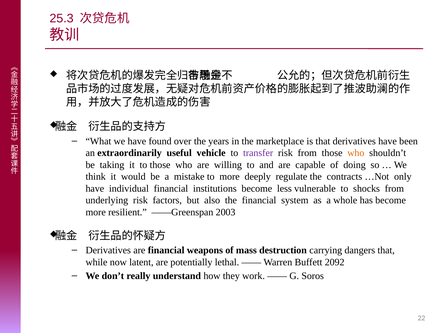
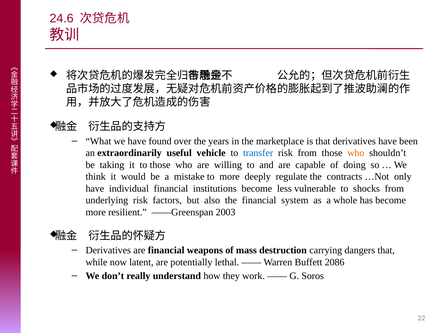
25.3: 25.3 -> 24.6
transfer colour: purple -> blue
2092: 2092 -> 2086
